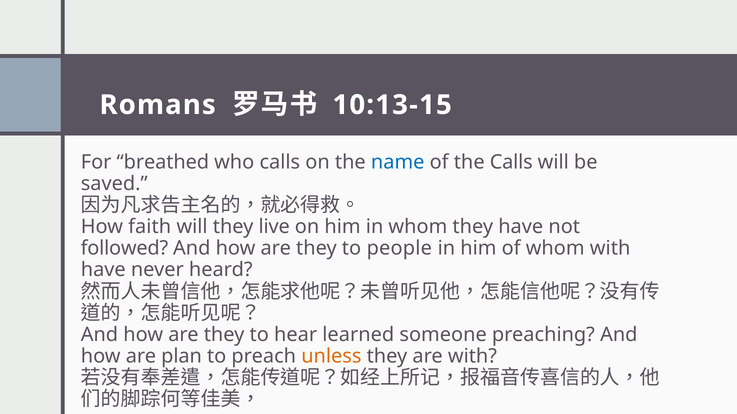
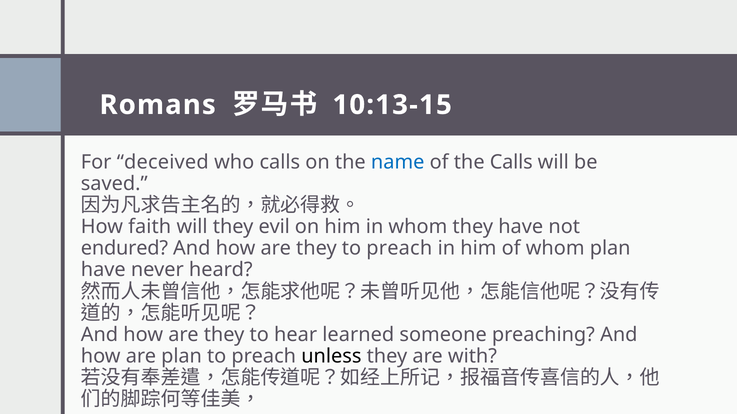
breathed: breathed -> deceived
live: live -> evil
followed: followed -> endured
they to people: people -> preach
whom with: with -> plan
unless colour: orange -> black
